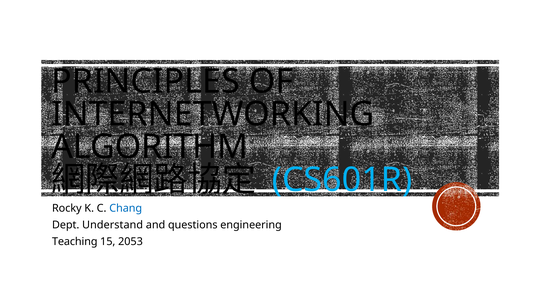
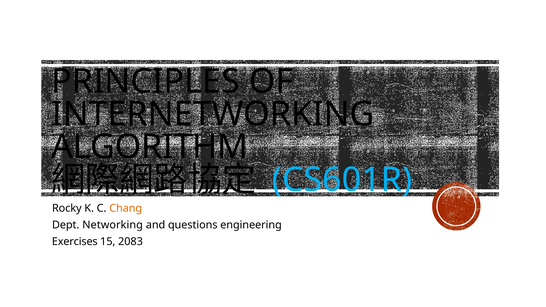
Chang colour: blue -> orange
Understand: Understand -> Networking
Teaching: Teaching -> Exercises
2053: 2053 -> 2083
